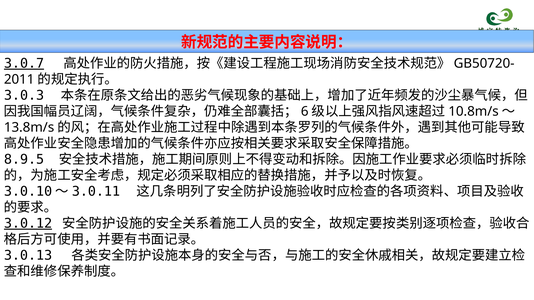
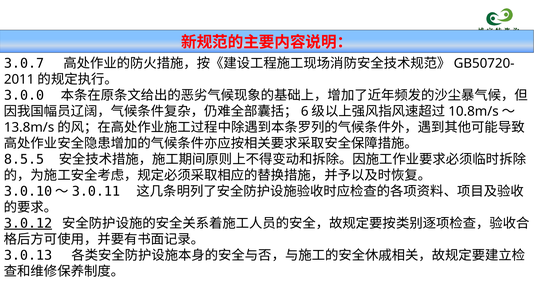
3.0.7 underline: present -> none
3.0.3: 3.0.3 -> 3.0.0
8.9.5: 8.9.5 -> 8.5.5
